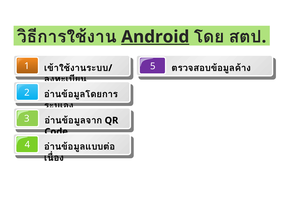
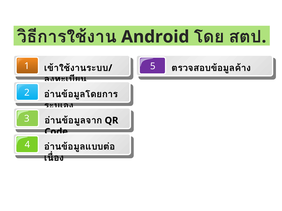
Android underline: present -> none
